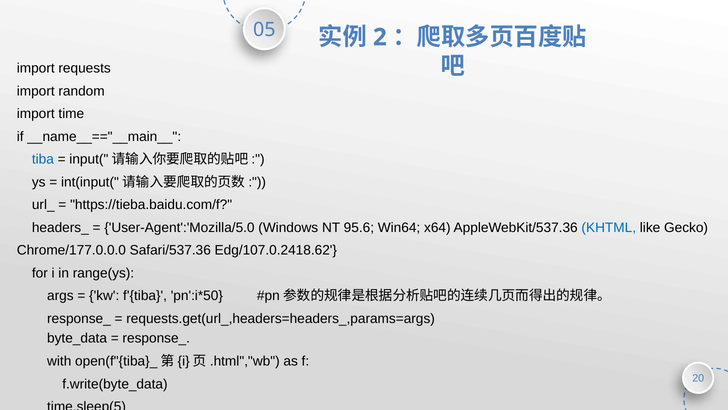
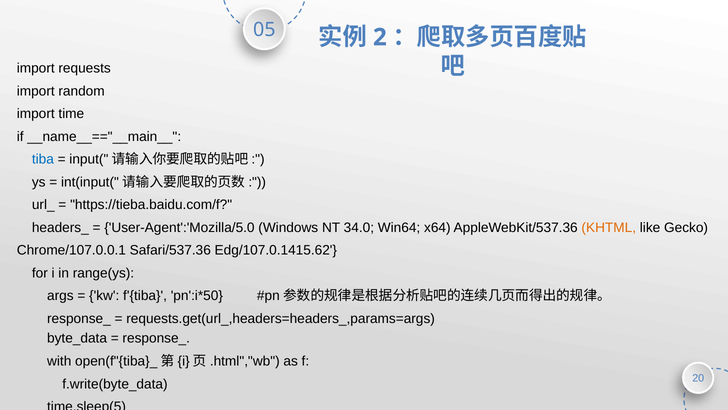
95.6: 95.6 -> 34.0
KHTML colour: blue -> orange
Chrome/177.0.0.0: Chrome/177.0.0.0 -> Chrome/107.0.0.1
Edg/107.0.2418.62: Edg/107.0.2418.62 -> Edg/107.0.1415.62
